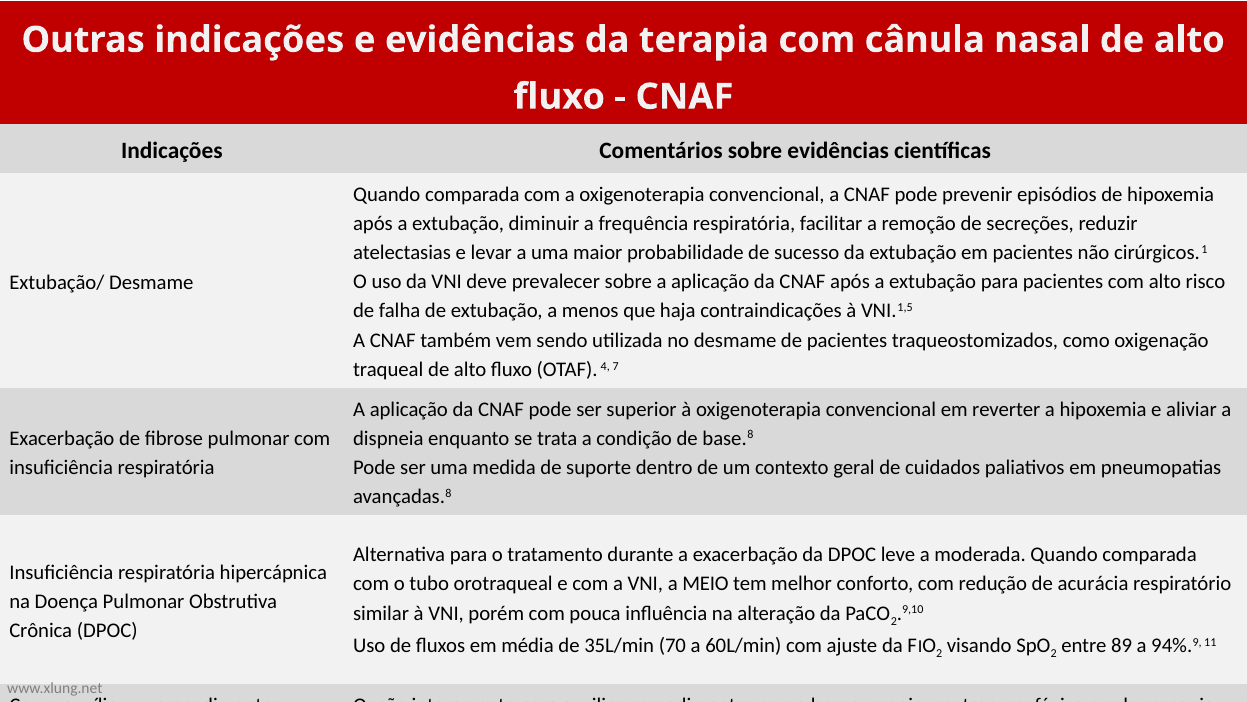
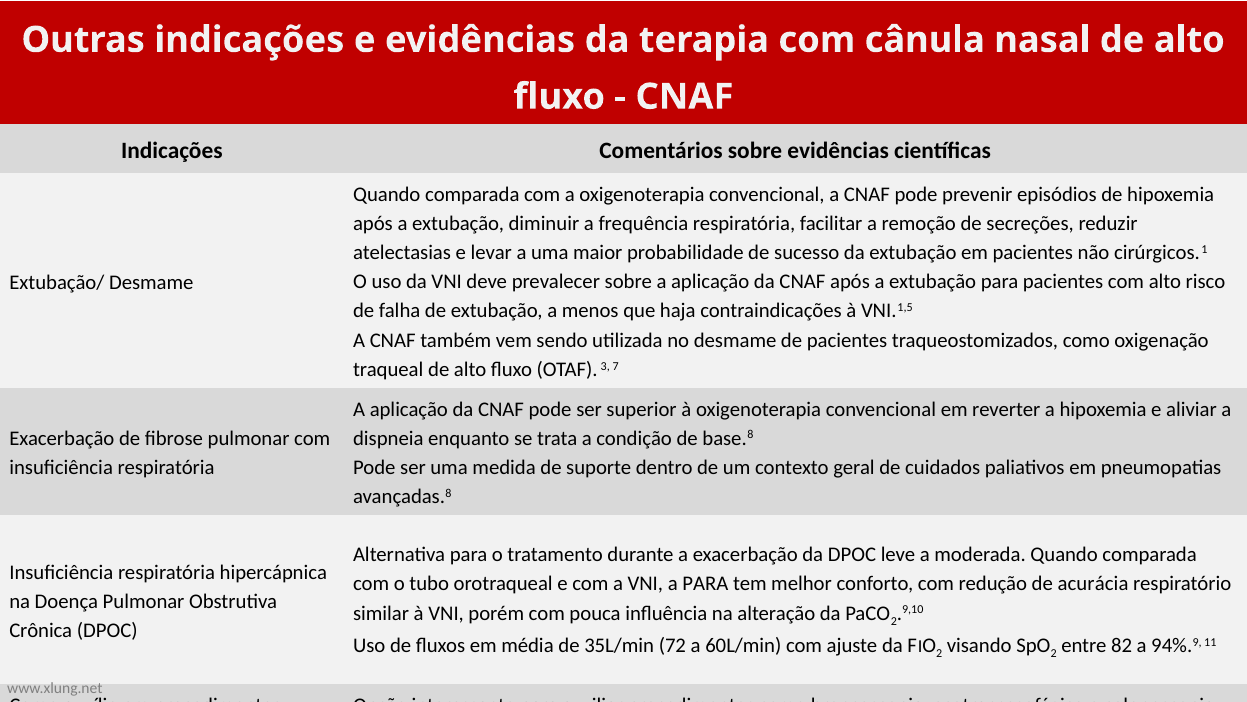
4: 4 -> 3
a MEIO: MEIO -> PARA
70: 70 -> 72
89: 89 -> 82
